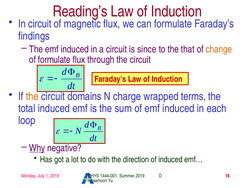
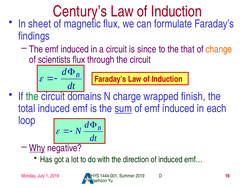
Reading’s: Reading’s -> Century’s
In circuit: circuit -> sheet
of formulate: formulate -> scientists
the at (32, 97) colour: orange -> green
terms: terms -> finish
sum underline: none -> present
